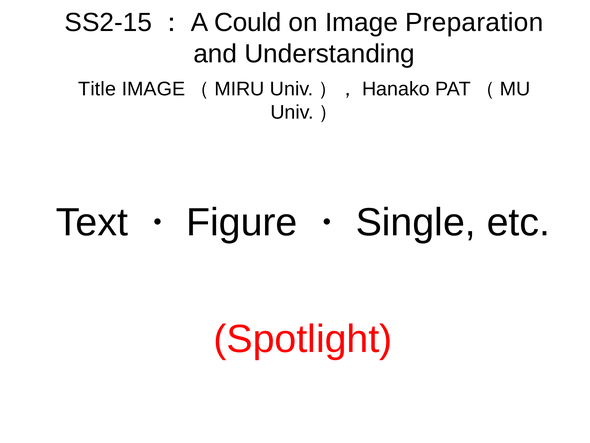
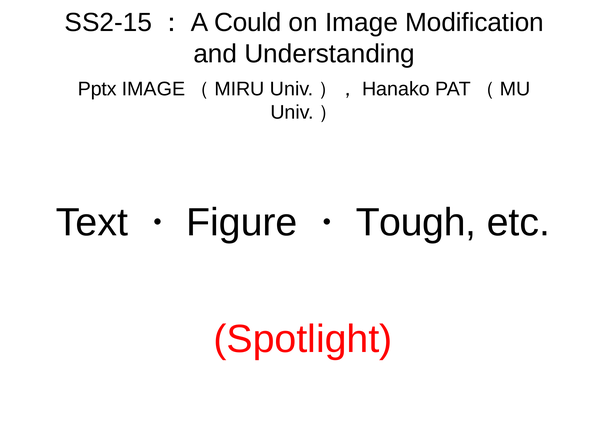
Preparation: Preparation -> Modification
Title: Title -> Pptx
Single: Single -> Tough
